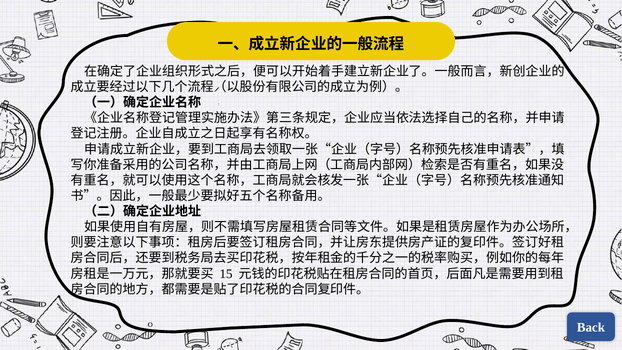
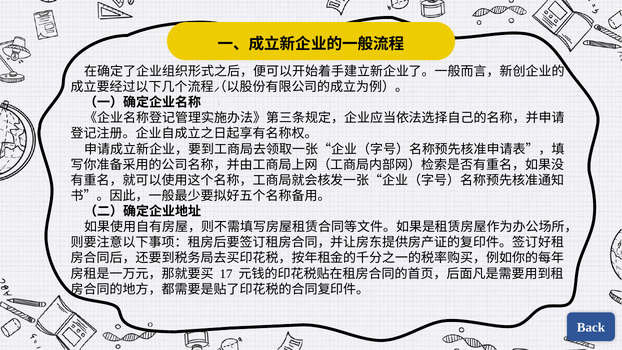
15: 15 -> 17
